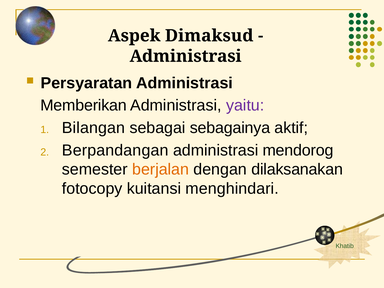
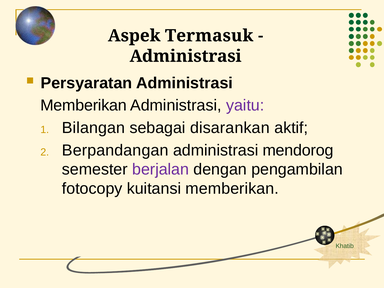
Dimaksud: Dimaksud -> Termasuk
sebagainya: sebagainya -> disarankan
berjalan colour: orange -> purple
dilaksanakan: dilaksanakan -> pengambilan
kuitansi menghindari: menghindari -> memberikan
